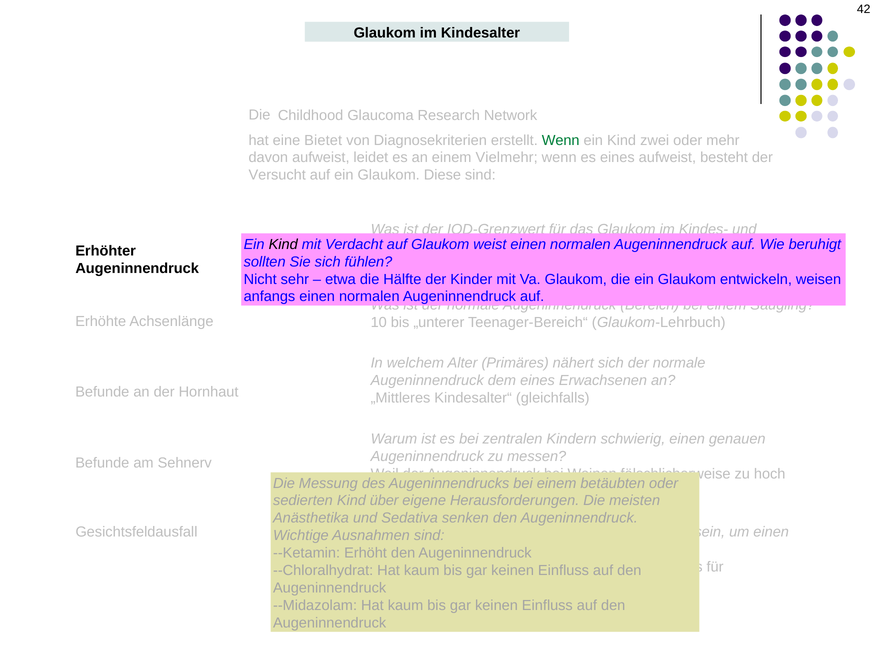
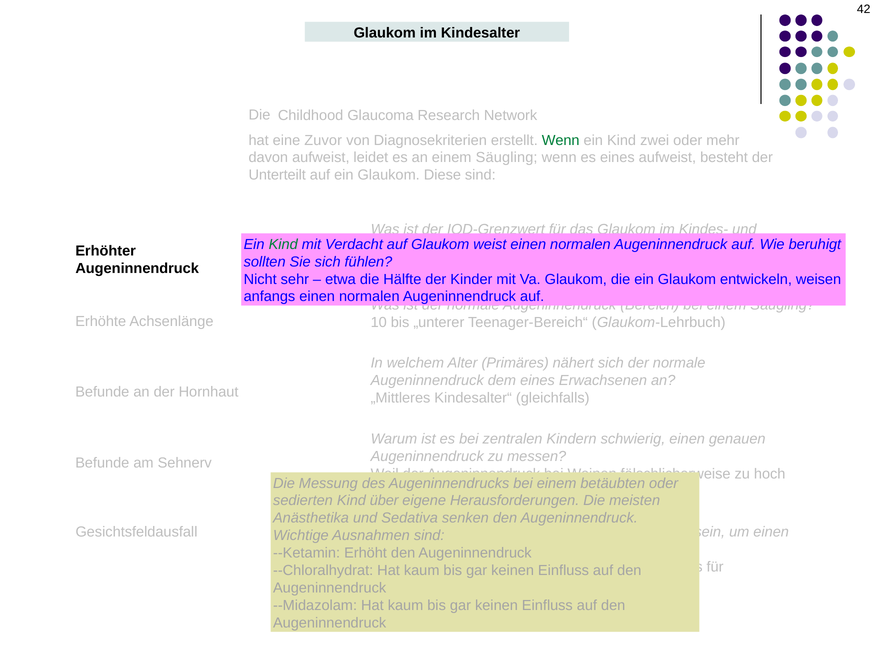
Bietet: Bietet -> Zuvor
an einem Vielmehr: Vielmehr -> Säugling
Versucht: Versucht -> Unterteilt
Kind at (283, 244) colour: black -> green
